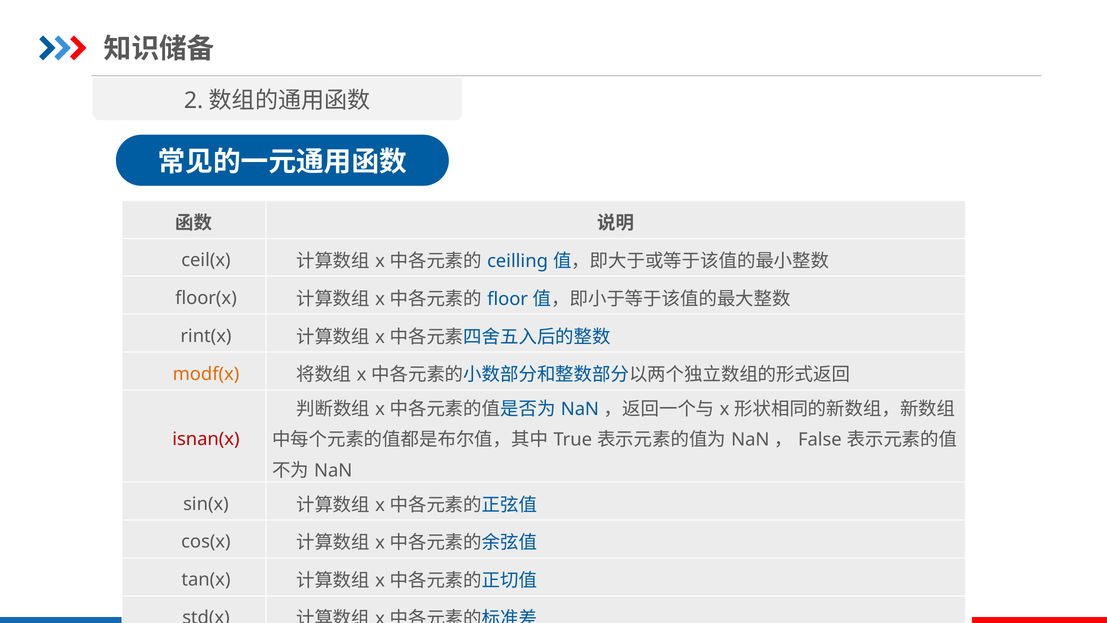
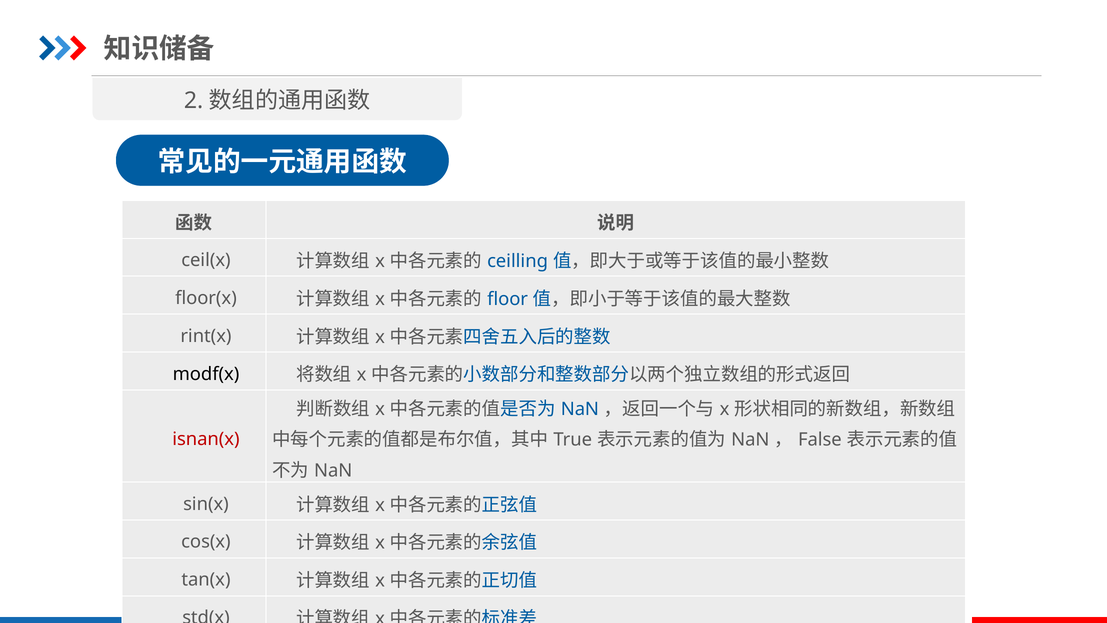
modf(x colour: orange -> black
